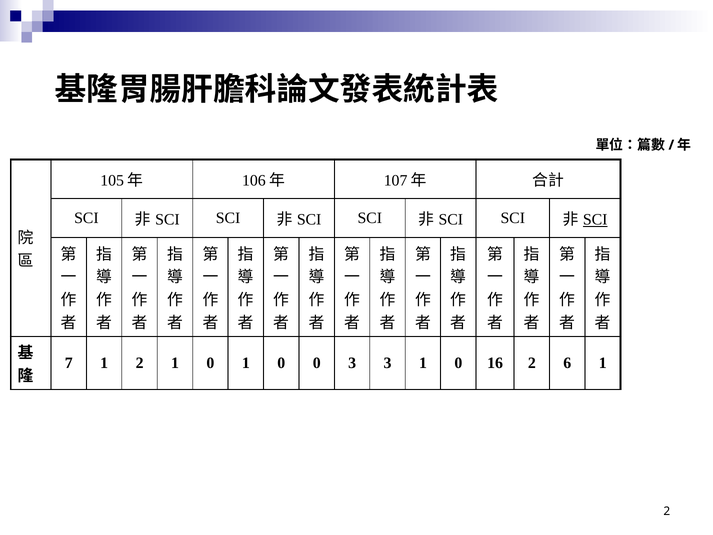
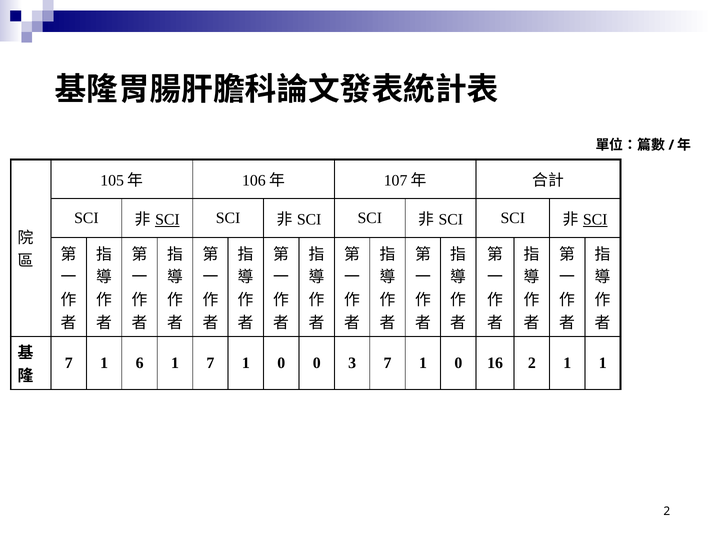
SCI at (167, 220) underline: none -> present
1 2: 2 -> 6
0 at (210, 363): 0 -> 7
3 3: 3 -> 7
2 6: 6 -> 1
